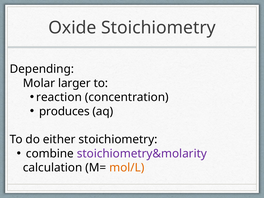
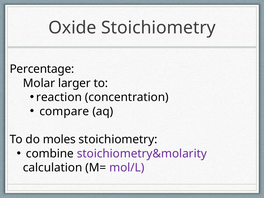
Depending: Depending -> Percentage
produces: produces -> compare
either: either -> moles
mol/L colour: orange -> purple
